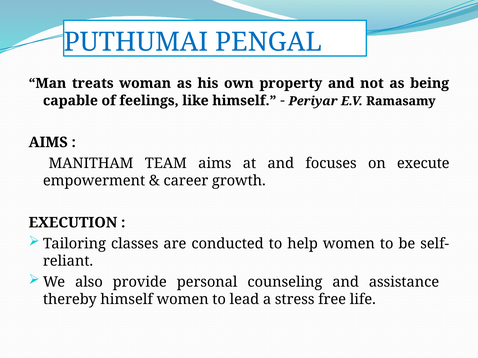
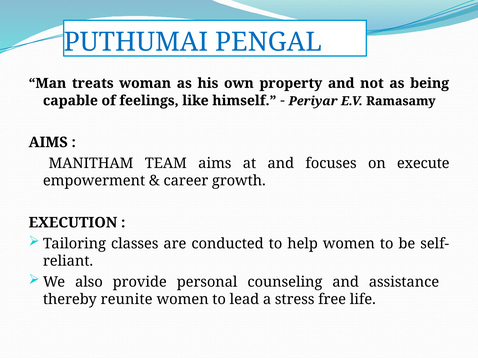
thereby himself: himself -> reunite
